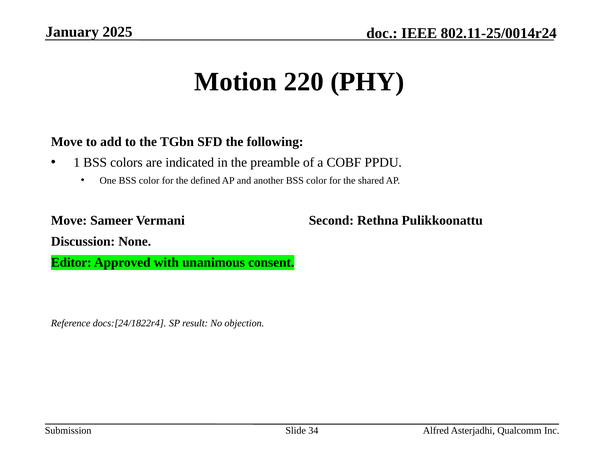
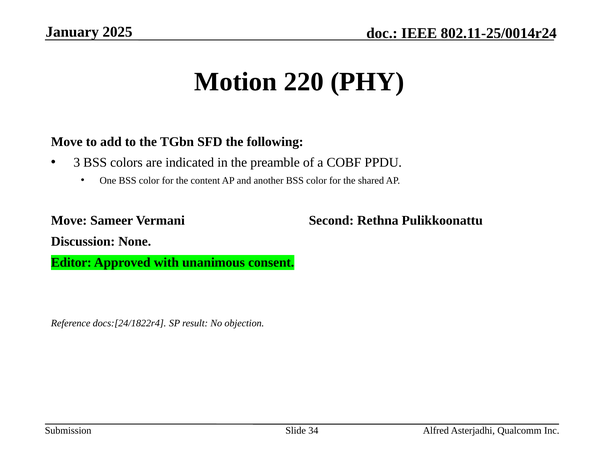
1: 1 -> 3
defined: defined -> content
